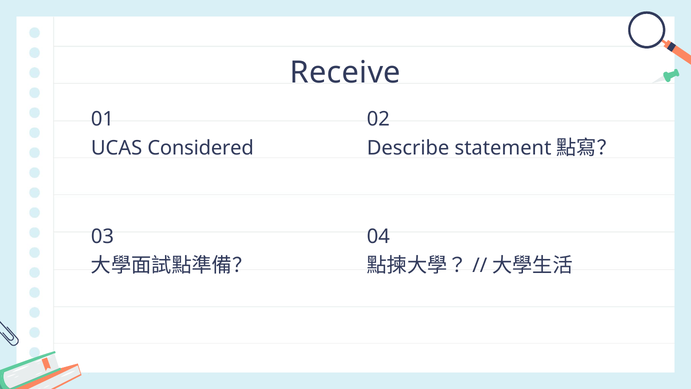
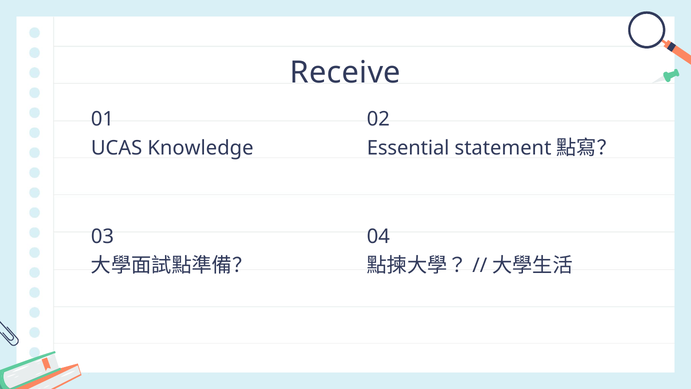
Describe: Describe -> Essential
Considered: Considered -> Knowledge
